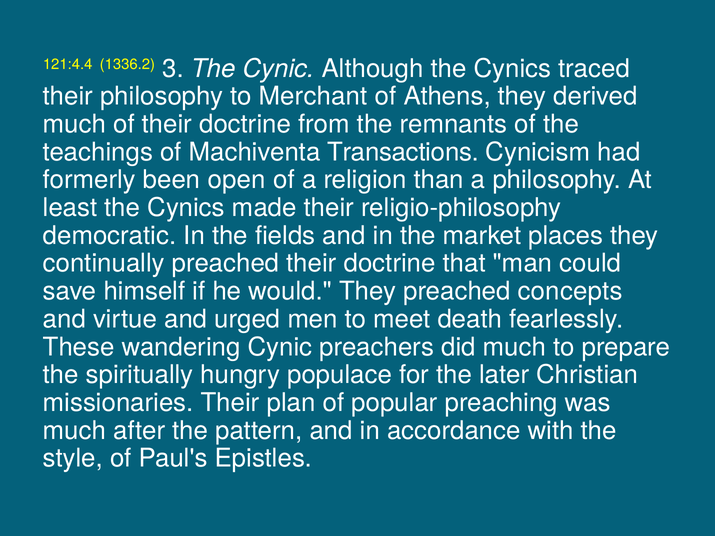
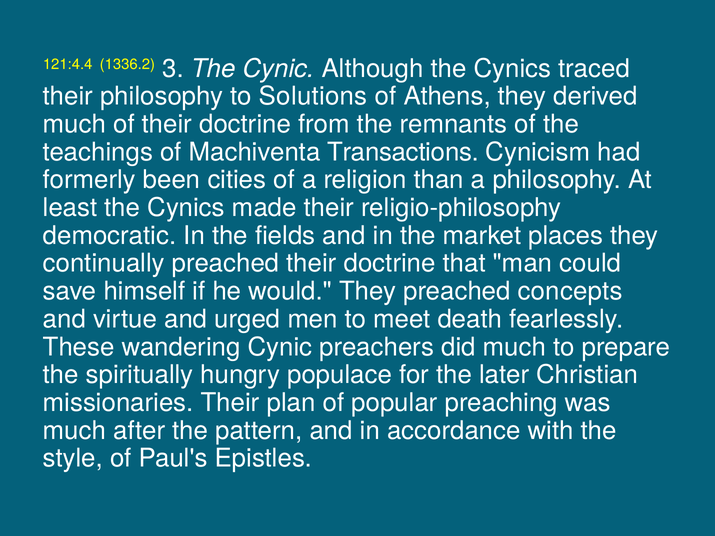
Merchant: Merchant -> Solutions
open: open -> cities
